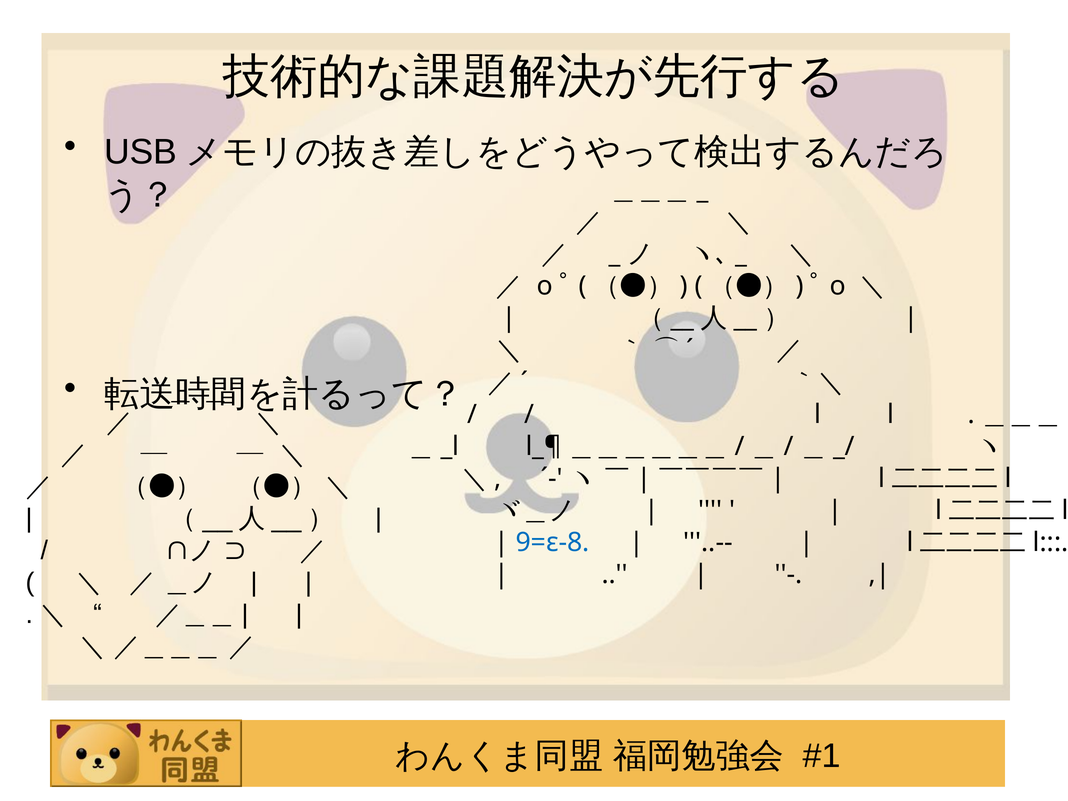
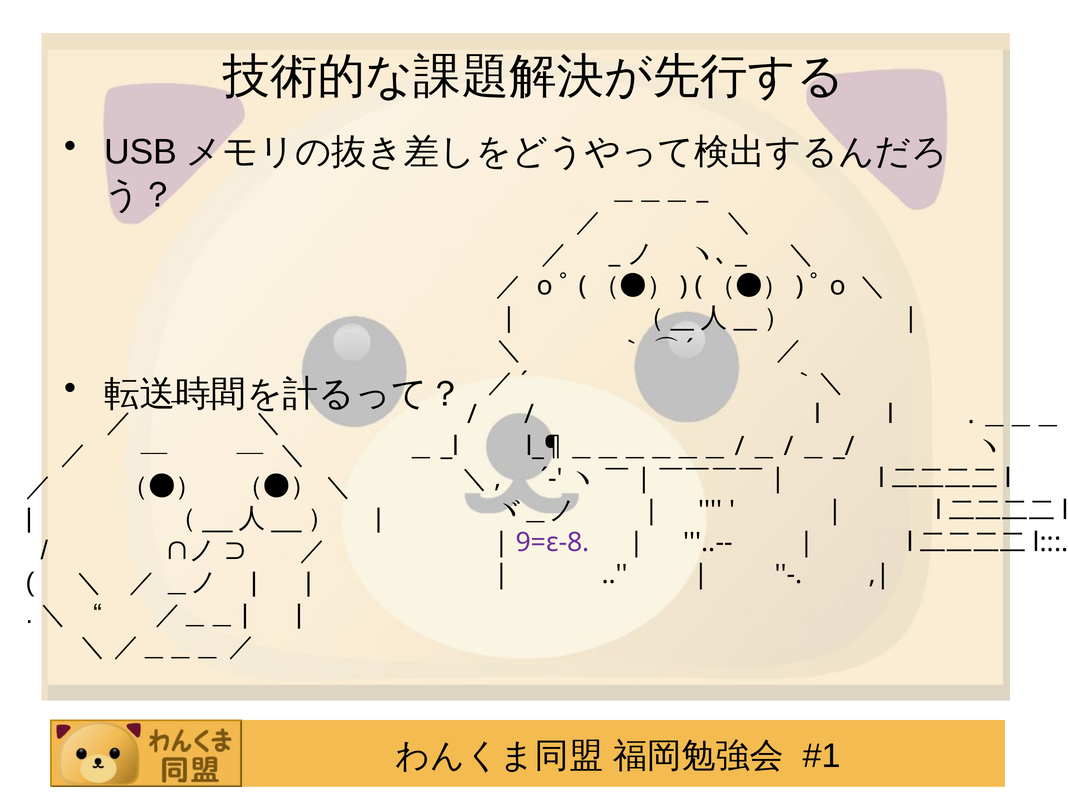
9=ε-8 colour: blue -> purple
